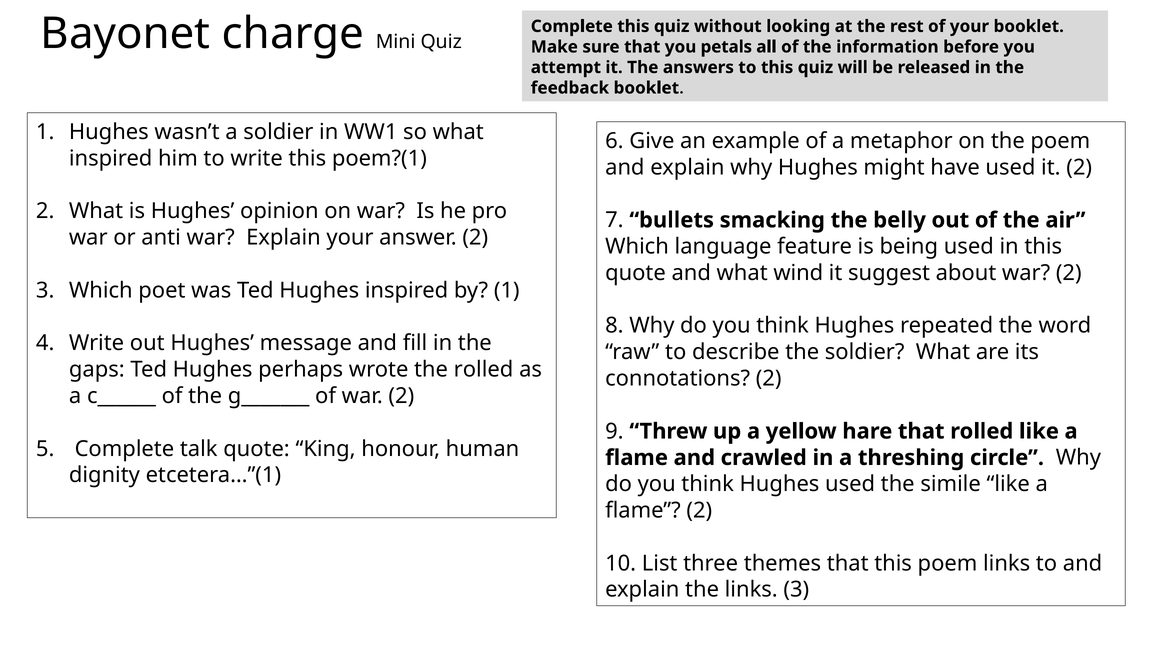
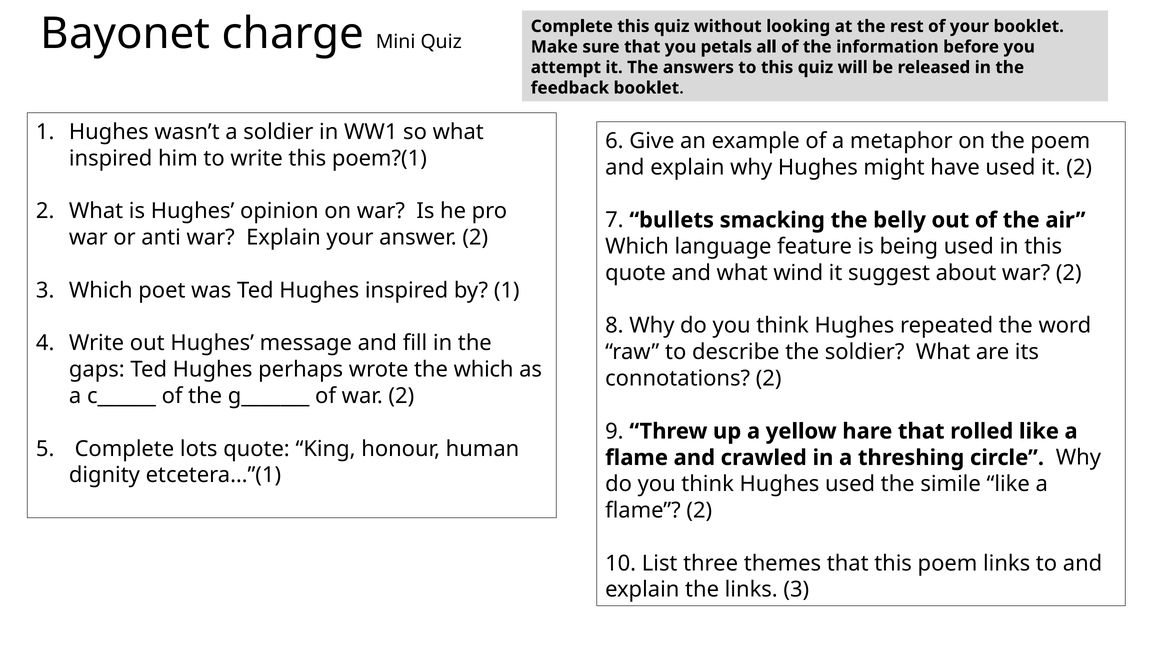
the rolled: rolled -> which
talk: talk -> lots
